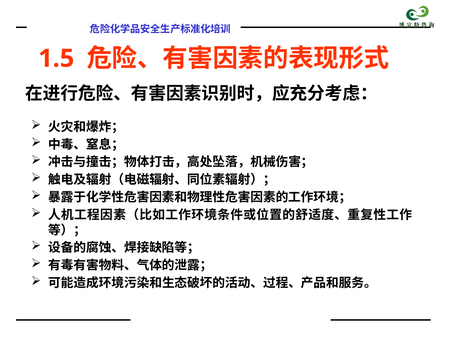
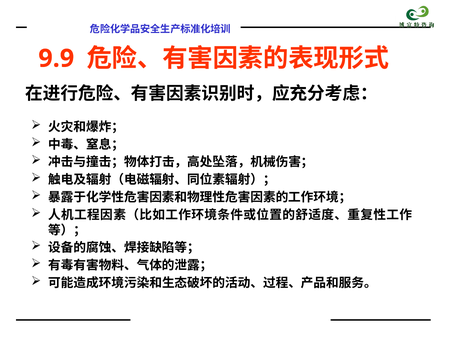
1.5: 1.5 -> 9.9
